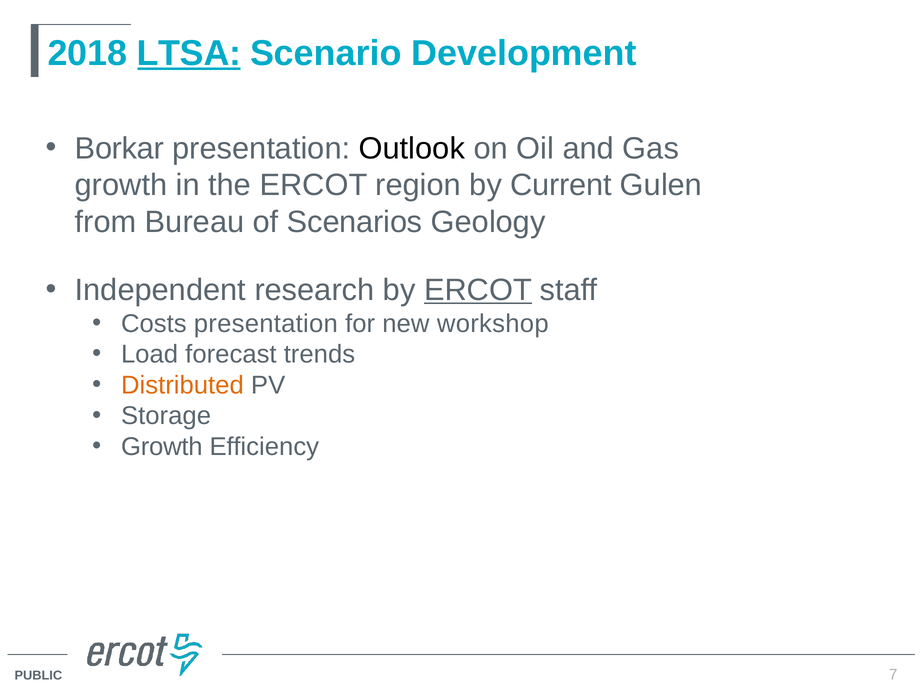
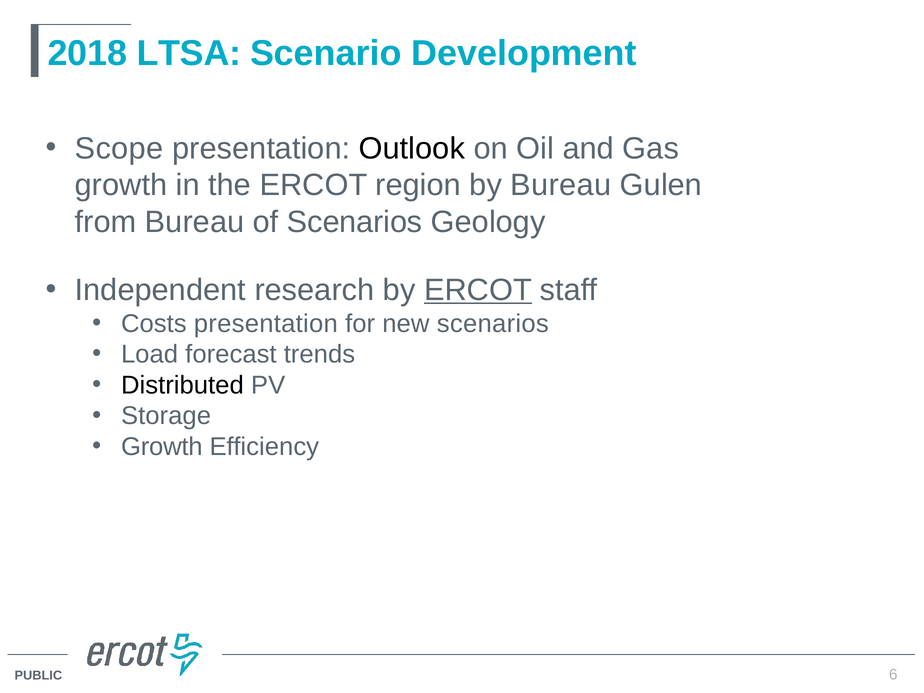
LTSA underline: present -> none
Borkar: Borkar -> Scope
by Current: Current -> Bureau
new workshop: workshop -> scenarios
Distributed colour: orange -> black
7: 7 -> 6
